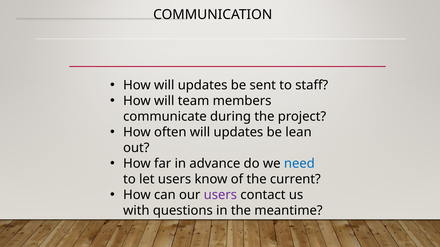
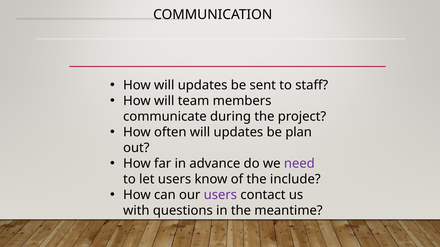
lean: lean -> plan
need colour: blue -> purple
current: current -> include
